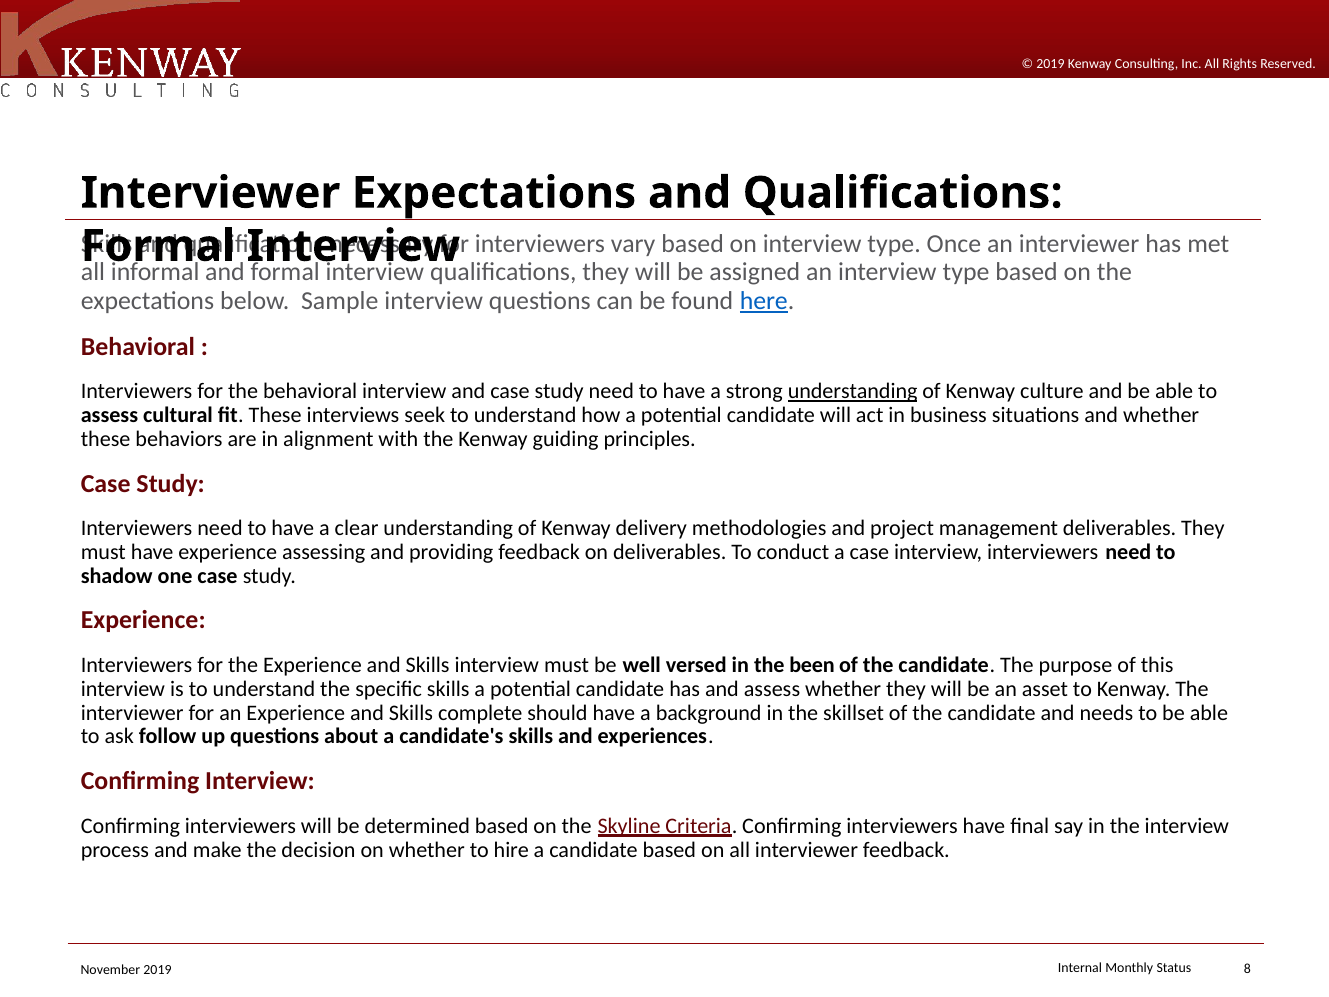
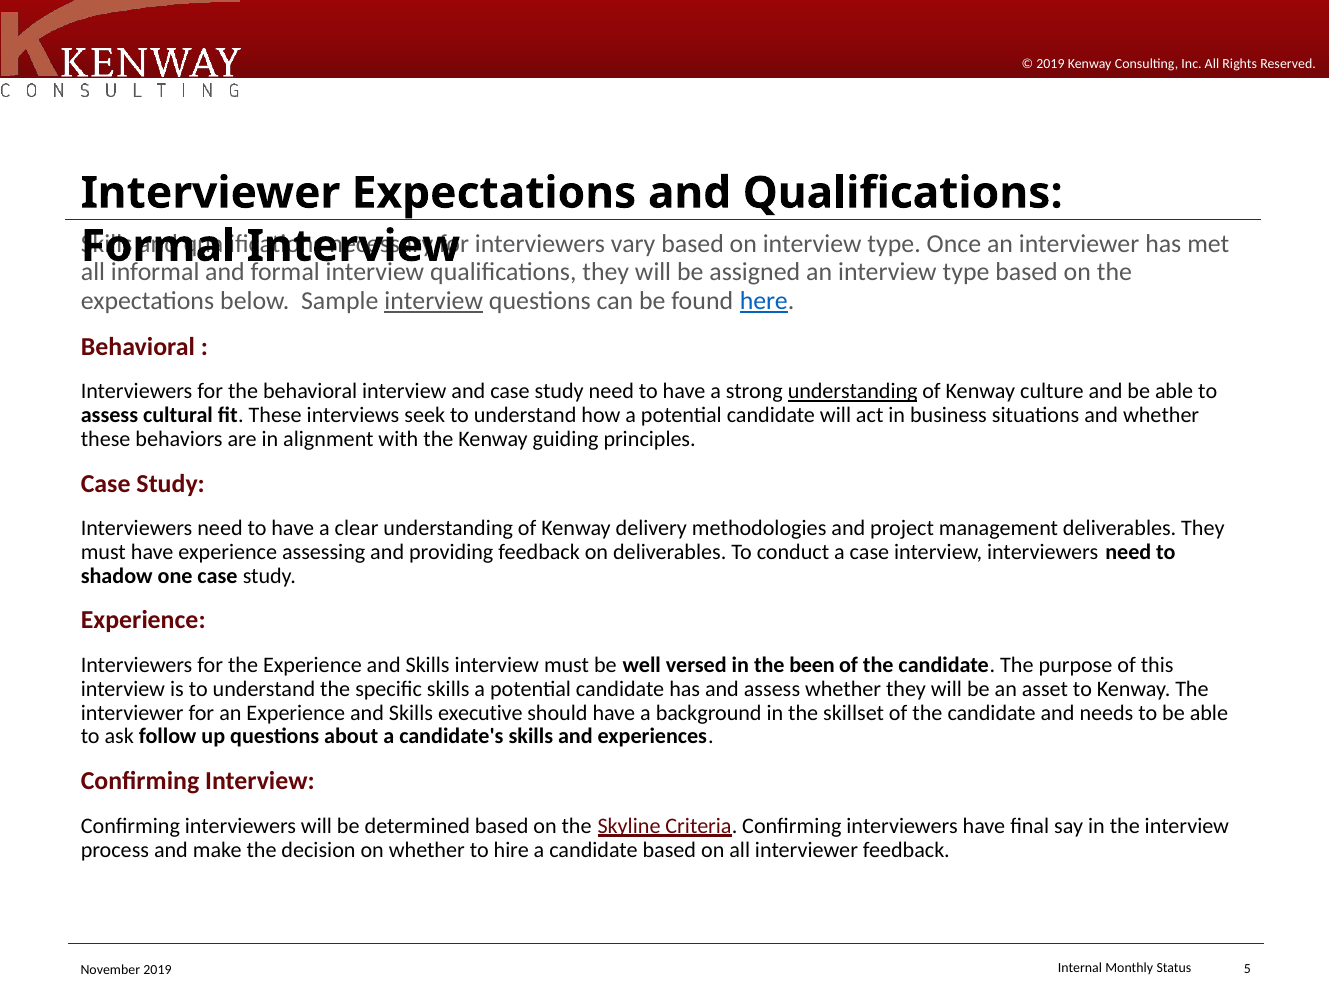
interview at (434, 301) underline: none -> present
complete: complete -> executive
8: 8 -> 5
